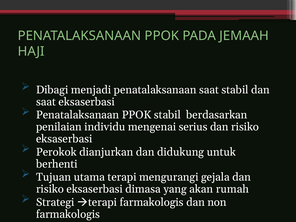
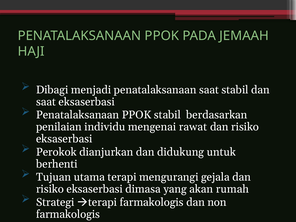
serius: serius -> rawat
